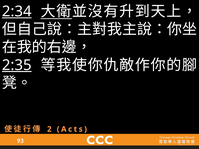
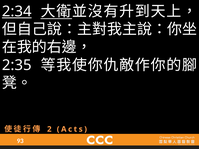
2:35 underline: present -> none
